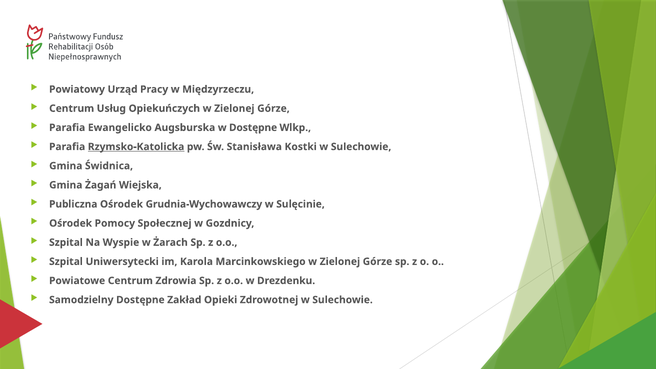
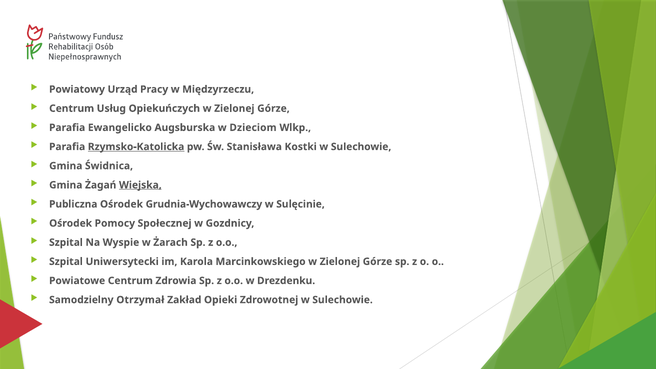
w Dostępne: Dostępne -> Dzieciom
Wiejska underline: none -> present
Samodzielny Dostępne: Dostępne -> Otrzymał
